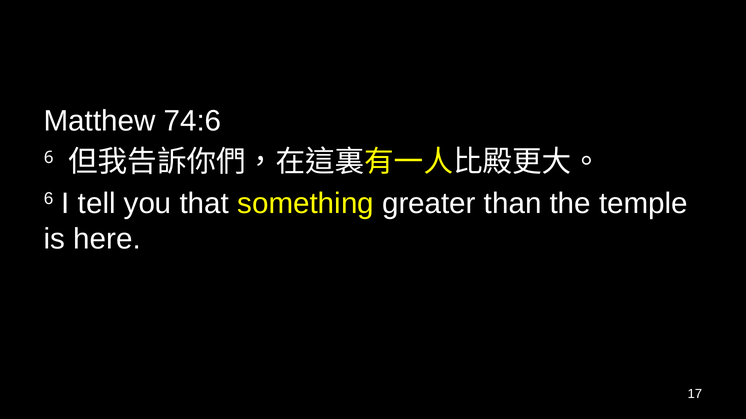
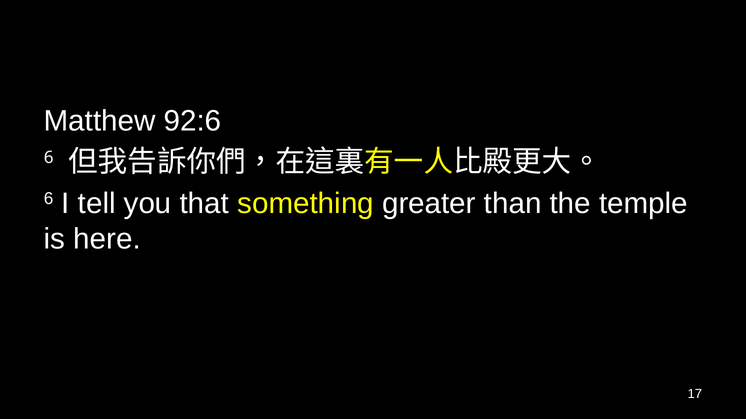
74:6: 74:6 -> 92:6
